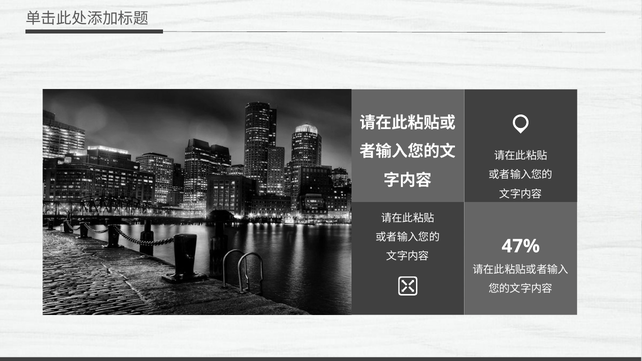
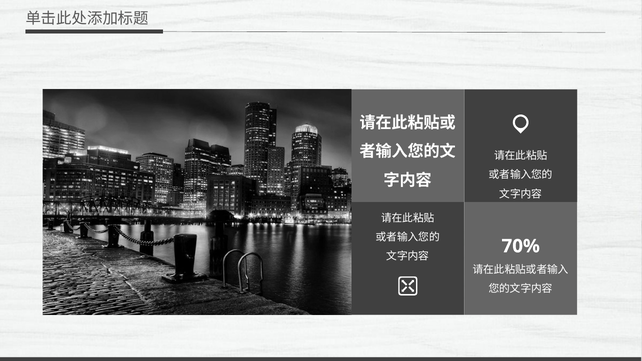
47%: 47% -> 70%
